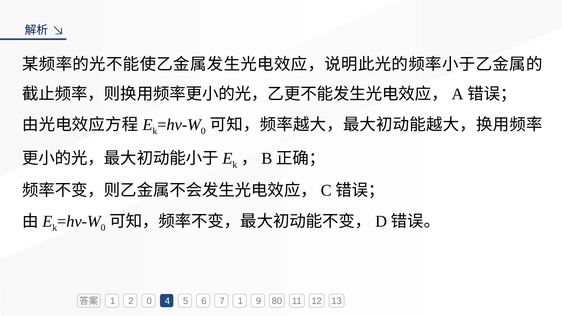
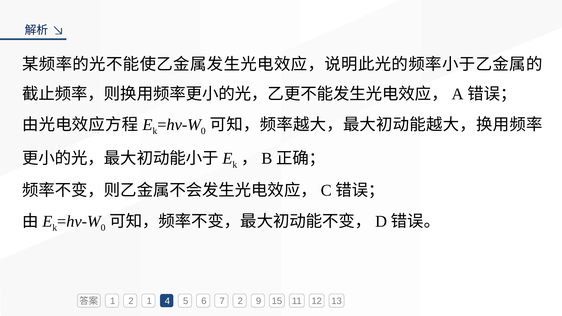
2 0: 0 -> 1
7 1: 1 -> 2
80: 80 -> 15
